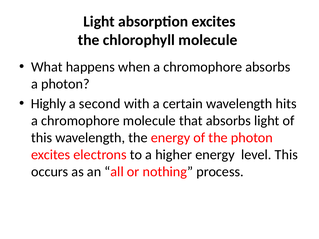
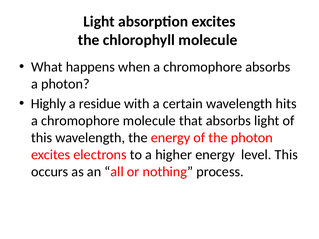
second: second -> residue
